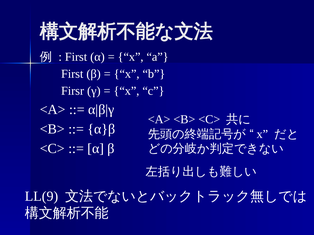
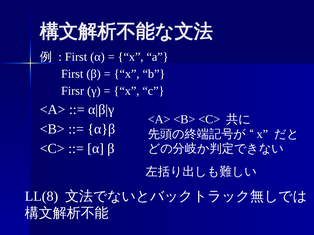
LL(9: LL(9 -> LL(8
